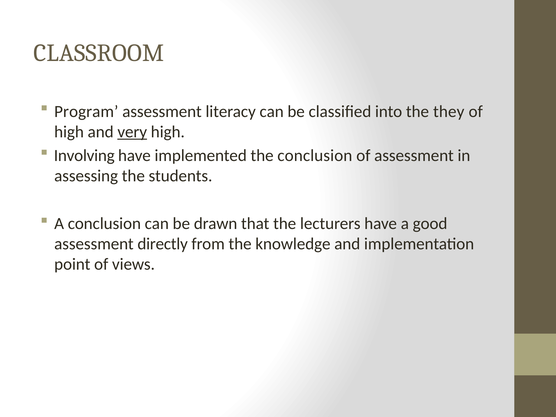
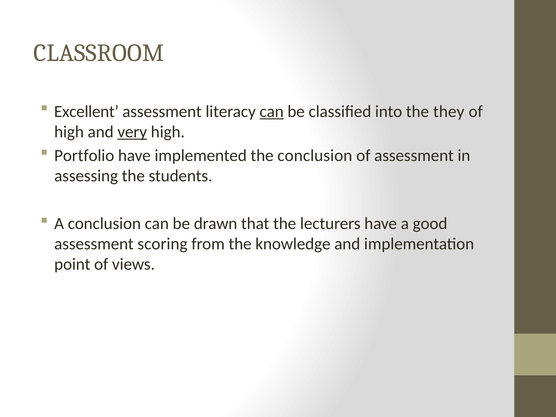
Program: Program -> Excellent
can at (272, 111) underline: none -> present
Involving: Involving -> Portfolio
directly: directly -> scoring
